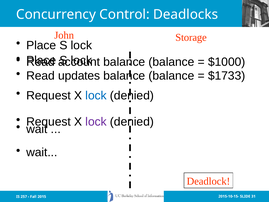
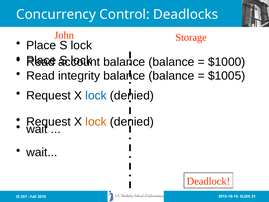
updates: updates -> integrity
$1733: $1733 -> $1005
lock at (96, 122) colour: purple -> orange
